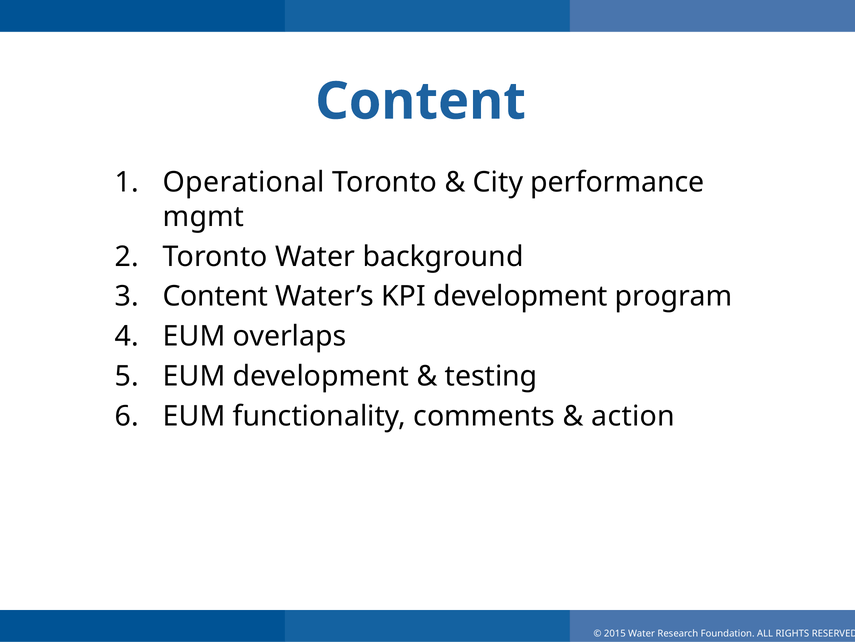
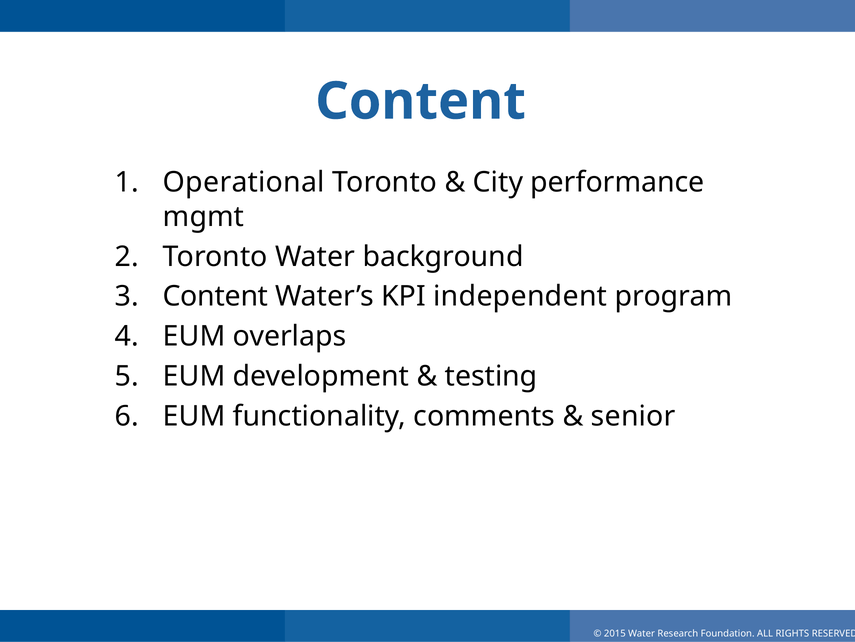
KPI development: development -> independent
action: action -> senior
